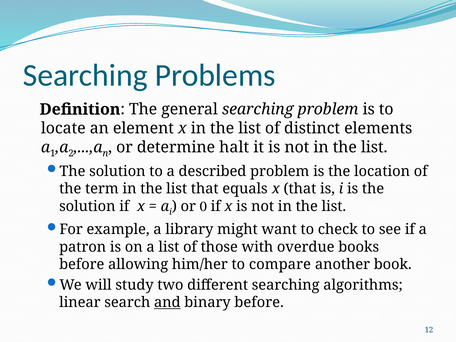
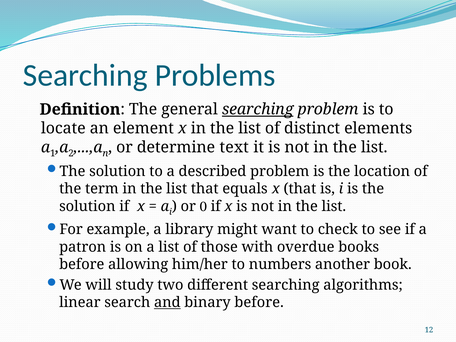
searching at (258, 109) underline: none -> present
halt: halt -> text
compare: compare -> numbers
